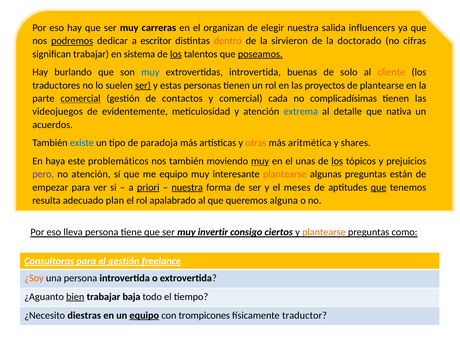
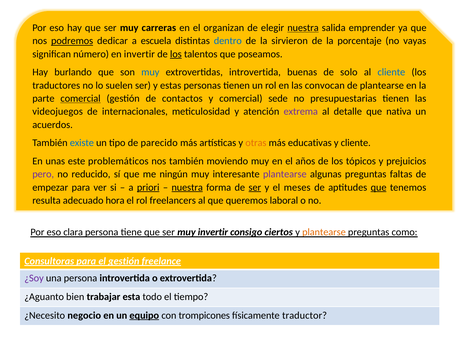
nuestra at (303, 28) underline: none -> present
influencers: influencers -> emprender
escritor: escritor -> escuela
dentro colour: orange -> blue
doctorado: doctorado -> porcentaje
cifras: cifras -> vayas
significan trabajar: trabajar -> número
en sistema: sistema -> invertir
poseamos underline: present -> none
cliente at (391, 72) colour: orange -> blue
ser at (143, 85) underline: present -> none
proyectos: proyectos -> convocan
cada: cada -> sede
complicadísimas: complicadísimas -> presupuestarias
evidentemente: evidentemente -> internacionales
extrema colour: blue -> purple
paradoja: paradoja -> parecido
aritmética: aritmética -> educativas
y shares: shares -> cliente
haya: haya -> unas
muy at (260, 161) underline: present -> none
unas: unas -> años
los at (337, 161) underline: present -> none
no atención: atención -> reducido
me equipo: equipo -> ningún
plantearse at (285, 174) colour: orange -> purple
están: están -> faltas
ser at (255, 187) underline: none -> present
plan: plan -> hora
apalabrado: apalabrado -> freelancers
alguna: alguna -> laboral
lleva: lleva -> clara
¿Soy colour: orange -> purple
bien underline: present -> none
baja: baja -> esta
diestras: diestras -> negocio
